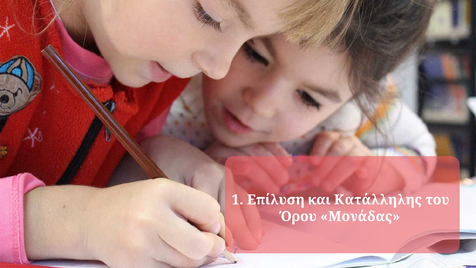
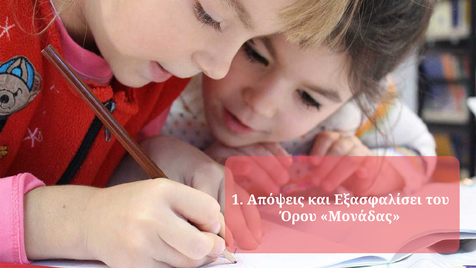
Επίλυση: Επίλυση -> Απόψεις
Κατάλληλης: Κατάλληλης -> Εξασφαλίσει
